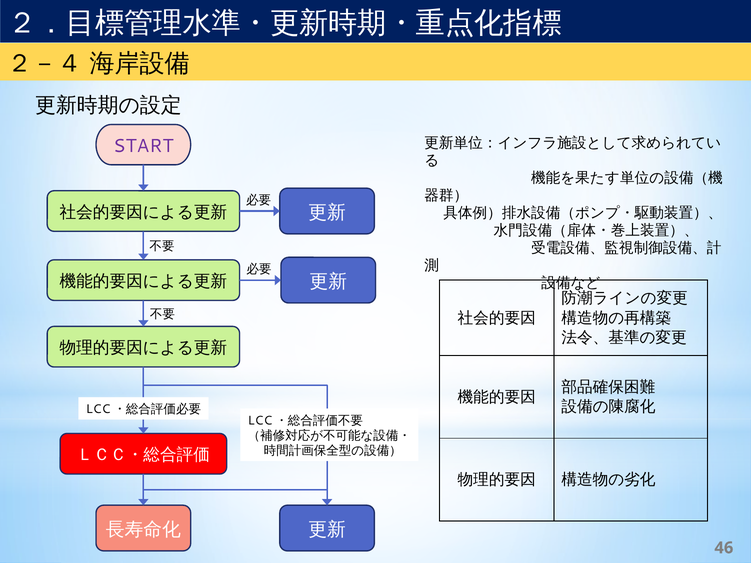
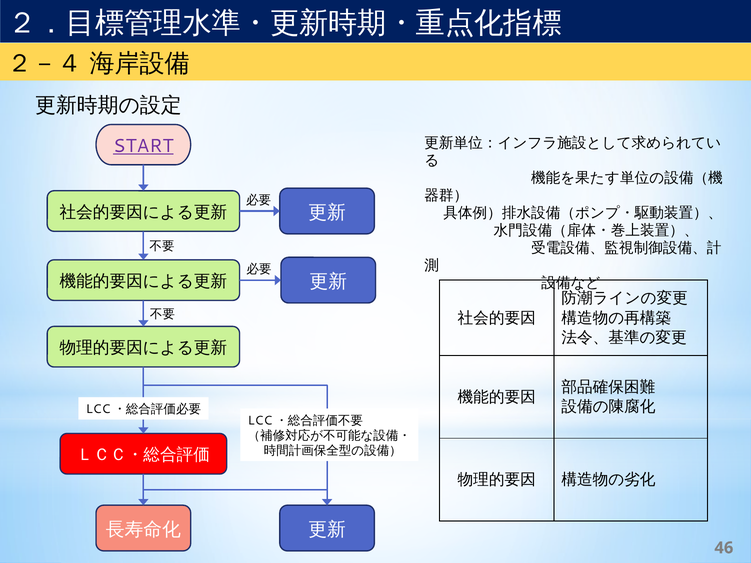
START underline: none -> present
